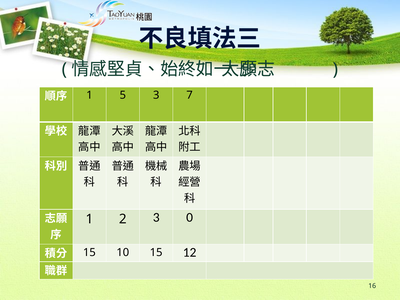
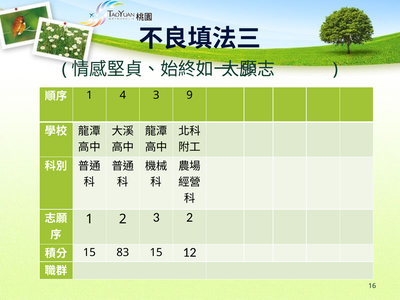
5: 5 -> 4
7: 7 -> 9
3 0: 0 -> 2
10: 10 -> 83
